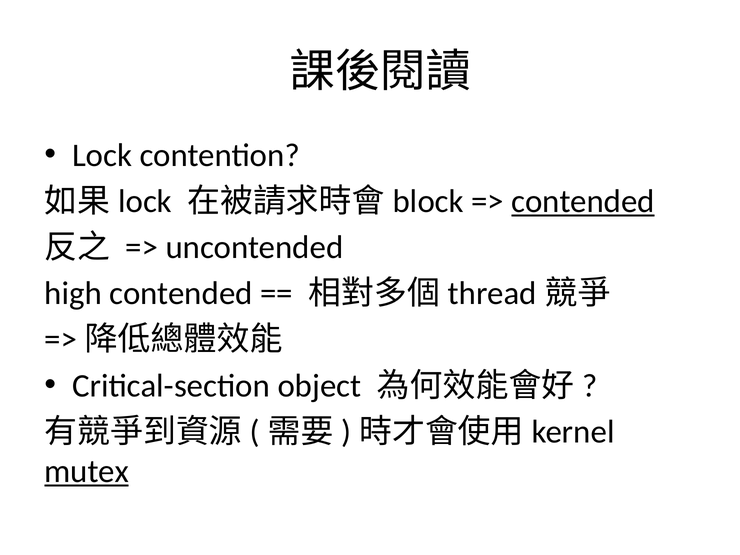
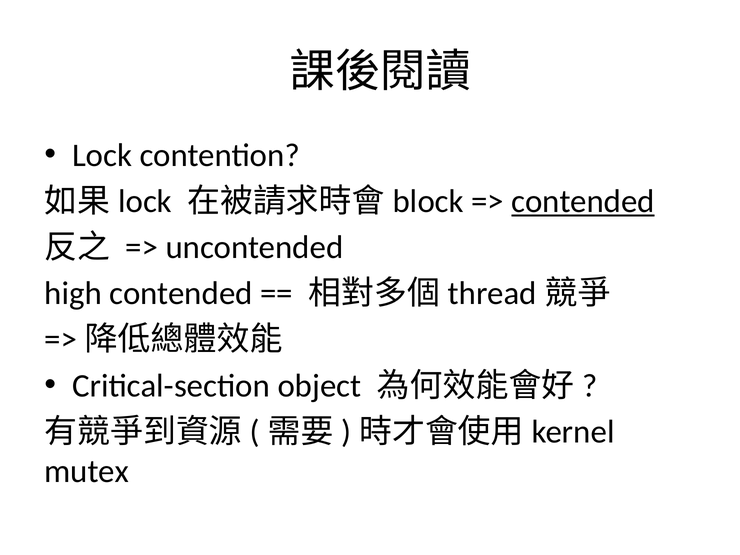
mutex underline: present -> none
